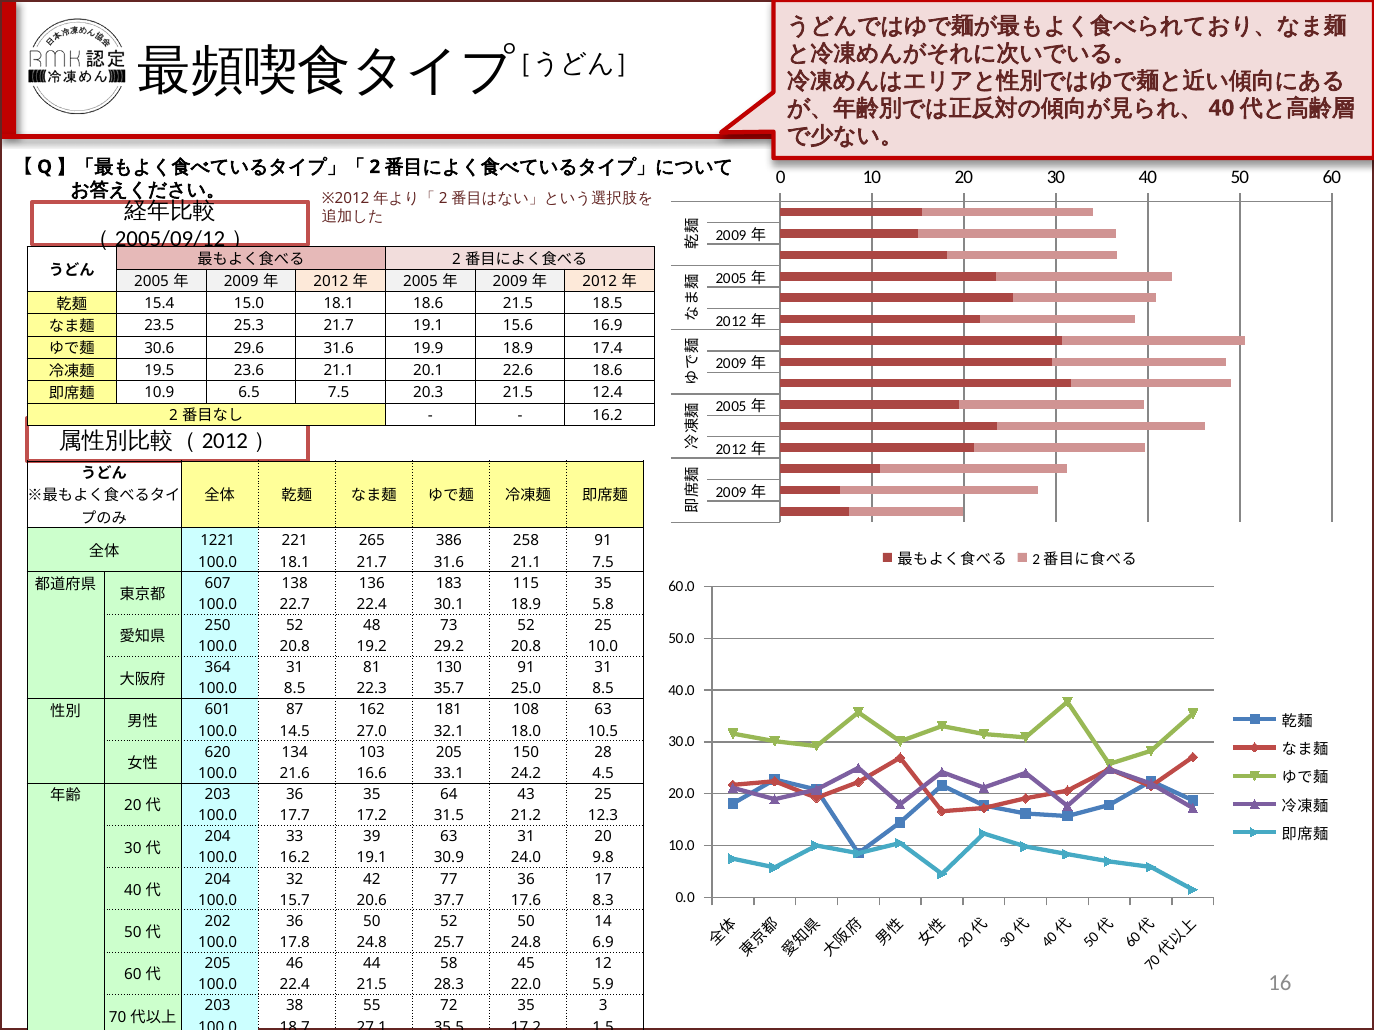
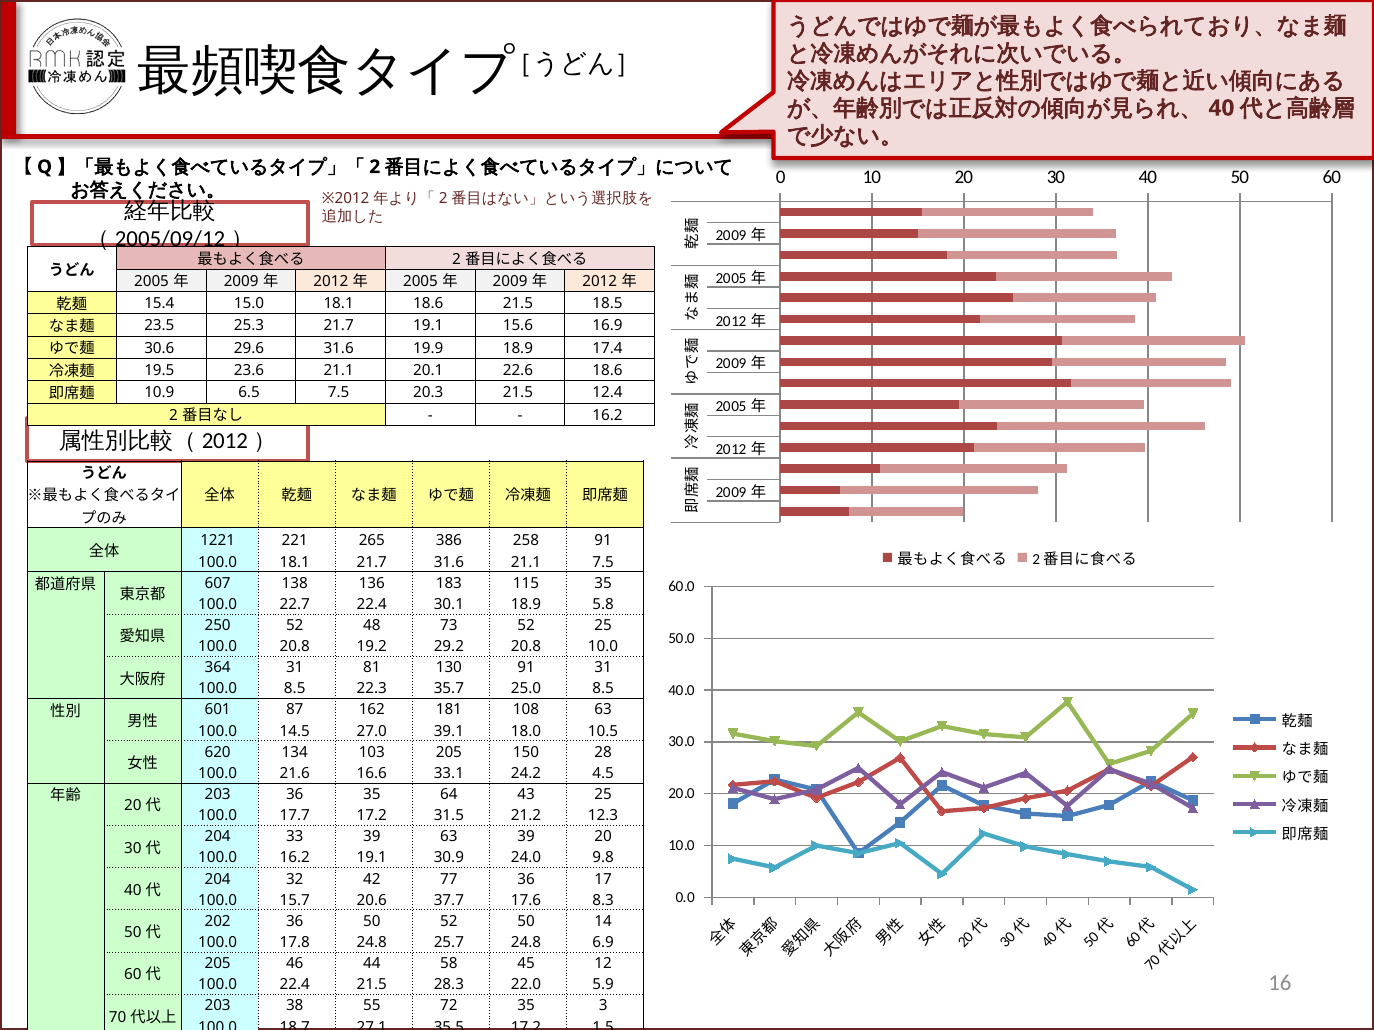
32.1: 32.1 -> 39.1
63 31: 31 -> 39
